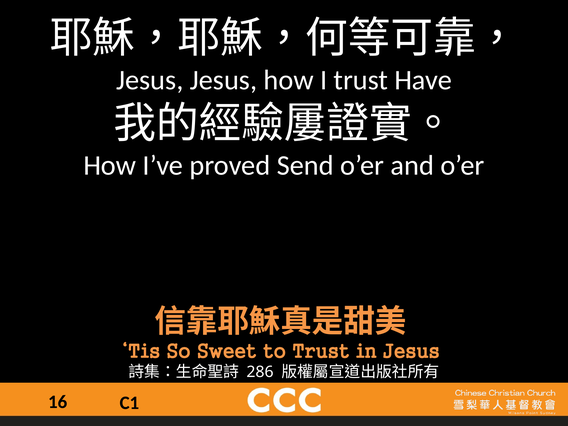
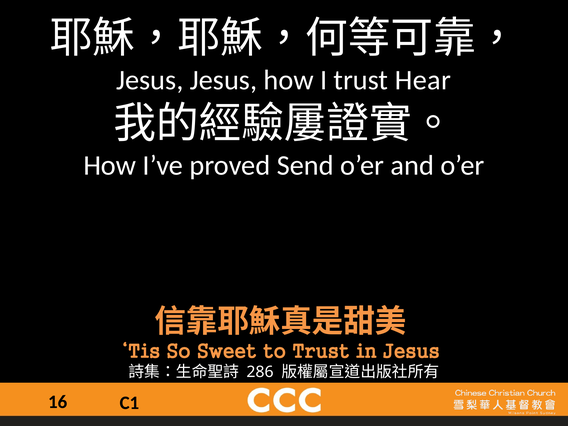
Have: Have -> Hear
